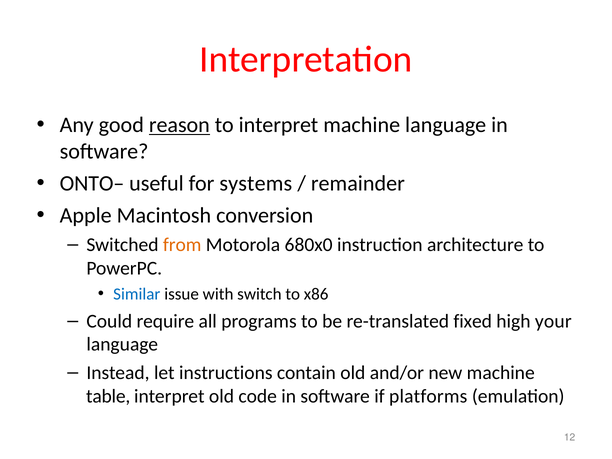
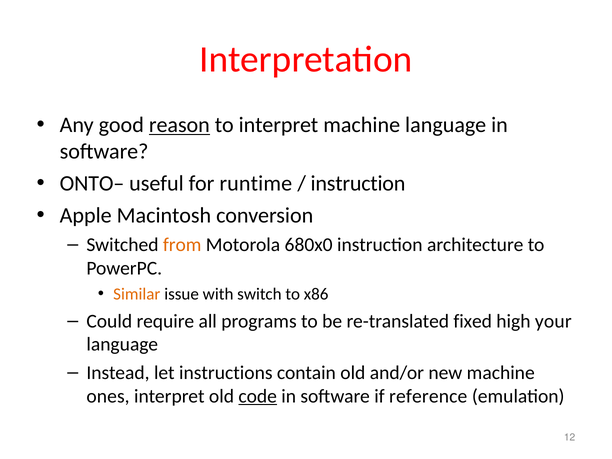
systems: systems -> runtime
remainder at (358, 183): remainder -> instruction
Similar colour: blue -> orange
table: table -> ones
code underline: none -> present
platforms: platforms -> reference
